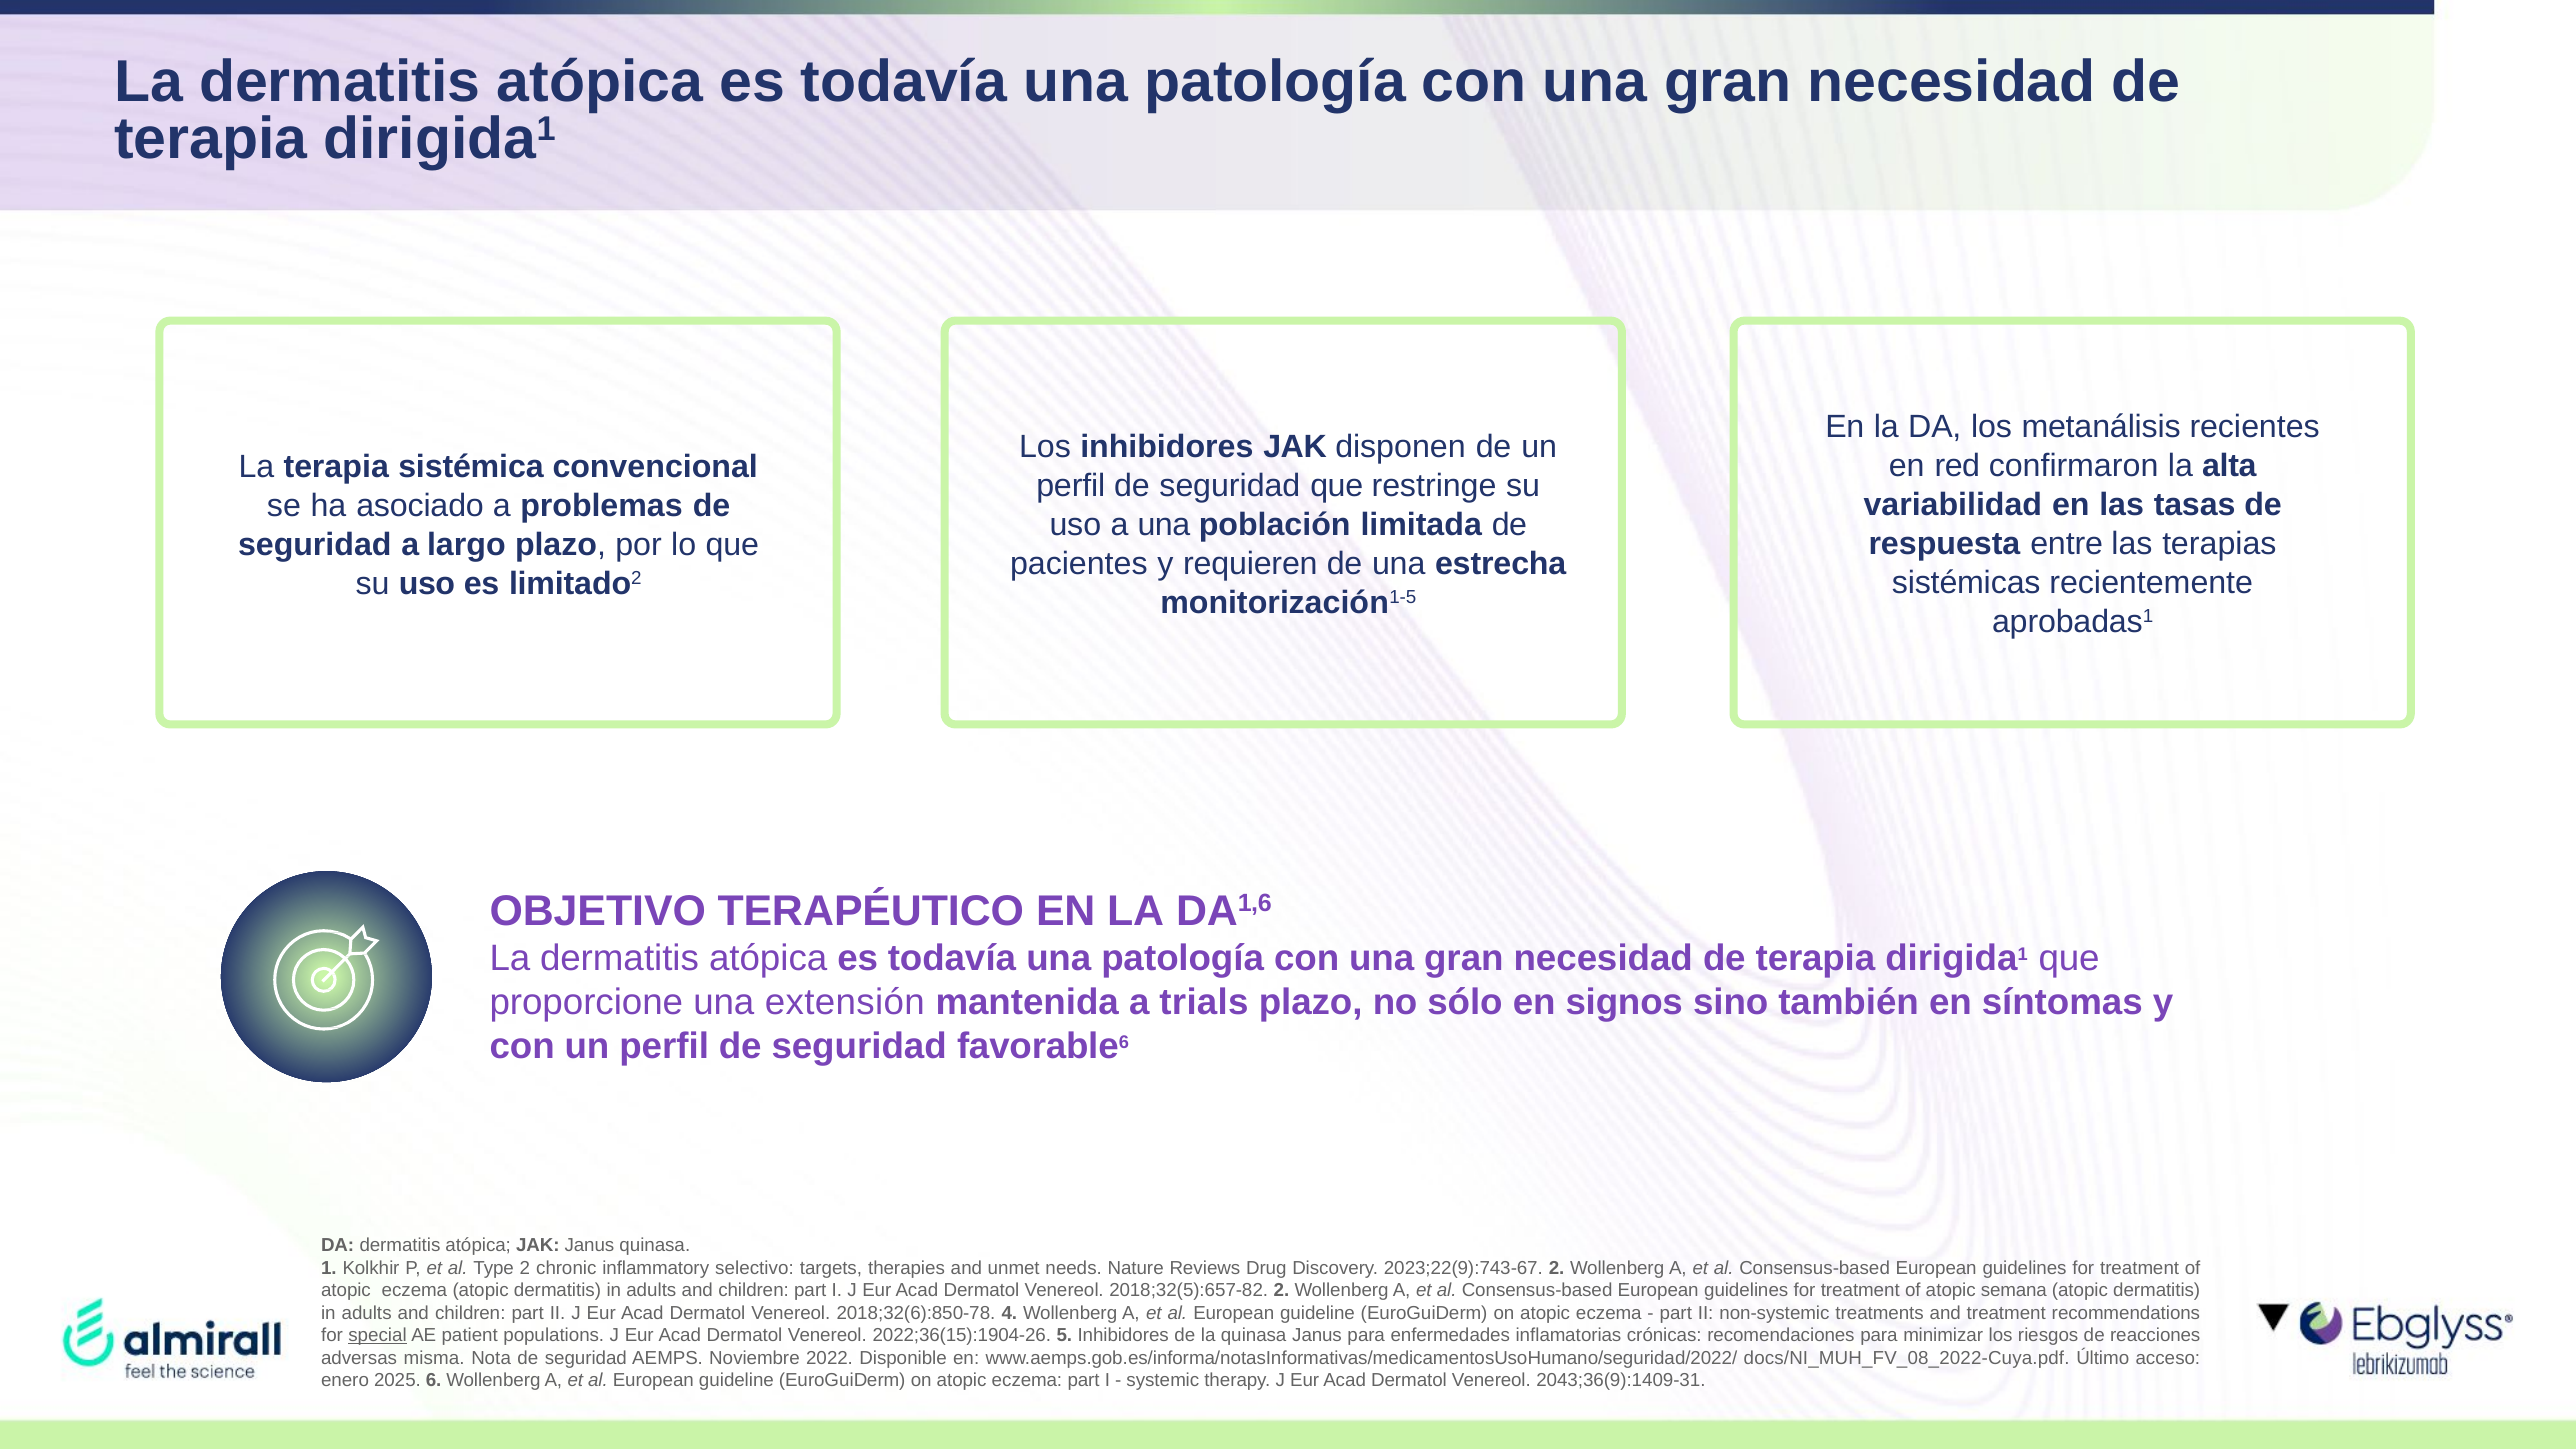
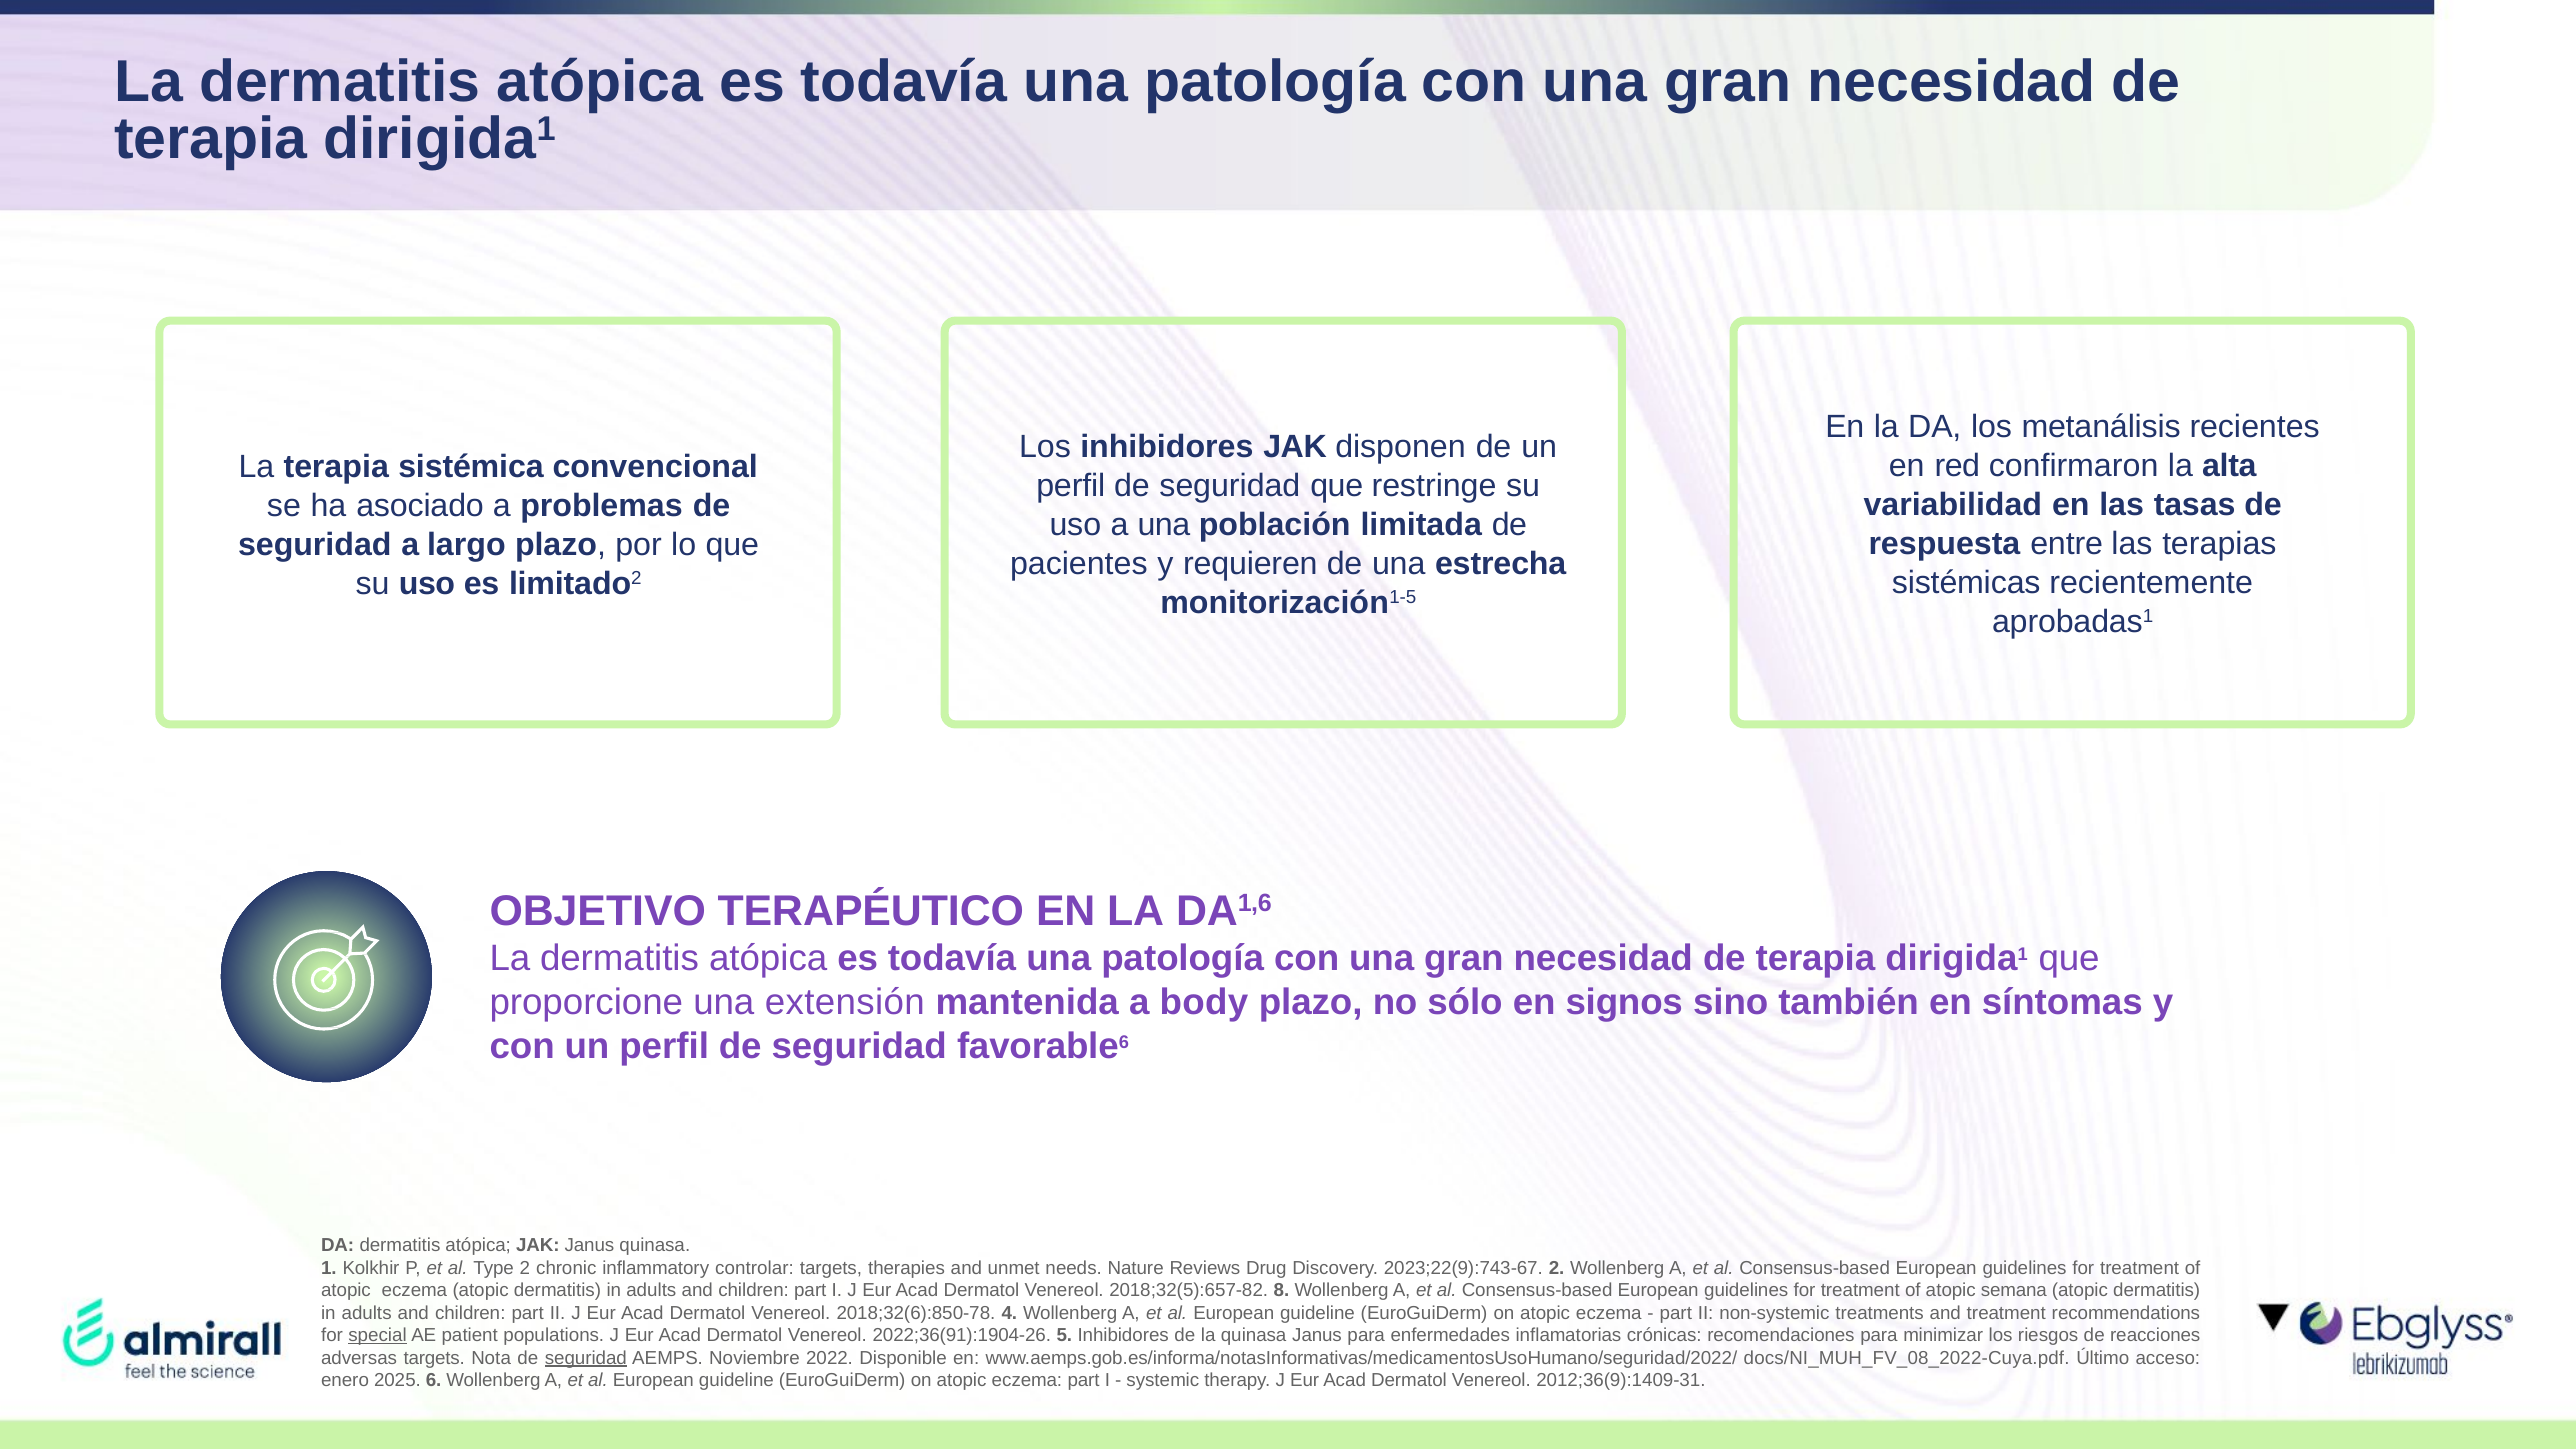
trials: trials -> body
selectivo: selectivo -> controlar
2018;32(5):657-82 2: 2 -> 8
2022;36(15):1904-26: 2022;36(15):1904-26 -> 2022;36(91):1904-26
adversas misma: misma -> targets
seguridad at (586, 1358) underline: none -> present
2043;36(9):1409-31: 2043;36(9):1409-31 -> 2012;36(9):1409-31
